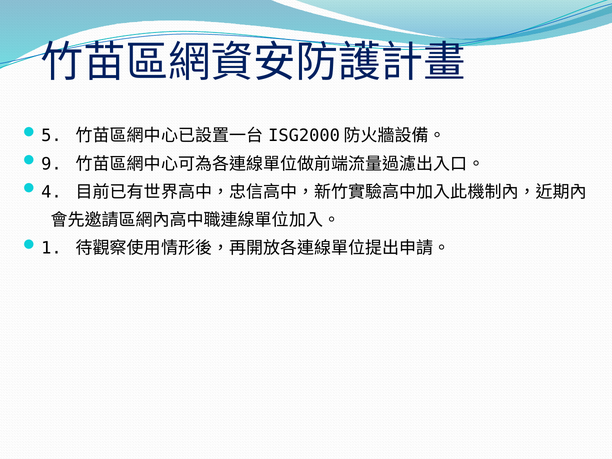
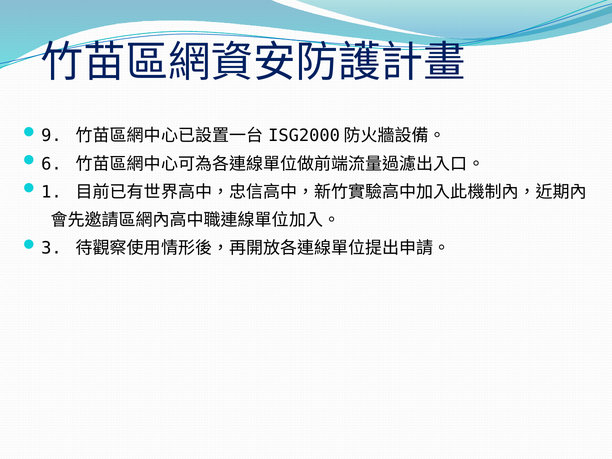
5: 5 -> 9
9: 9 -> 6
4: 4 -> 1
1: 1 -> 3
